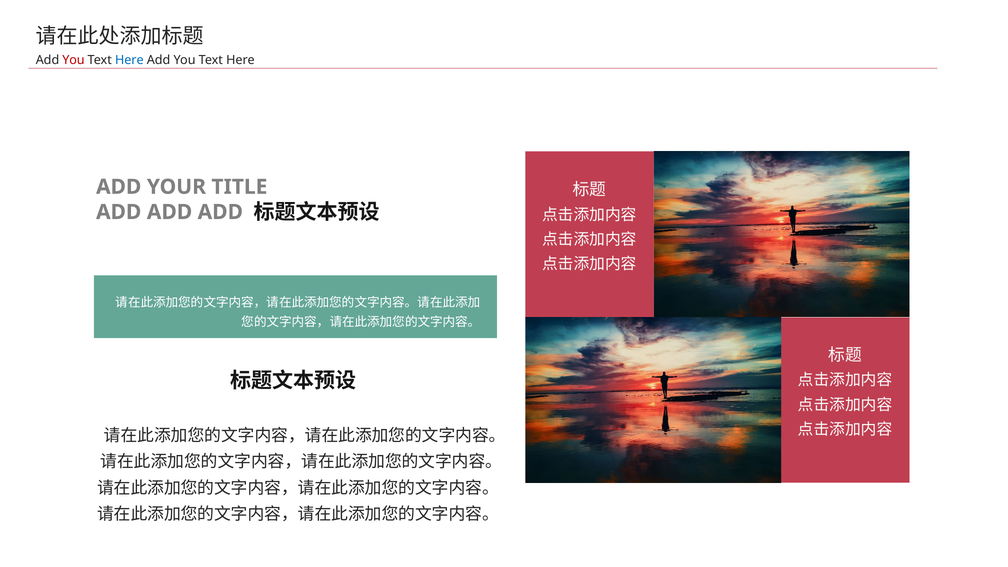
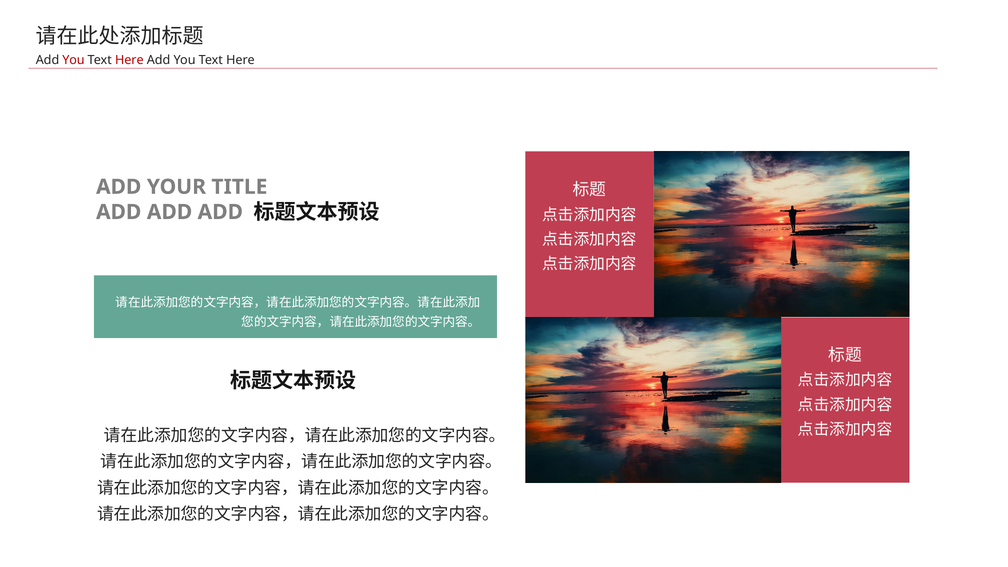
Here at (129, 60) colour: blue -> red
